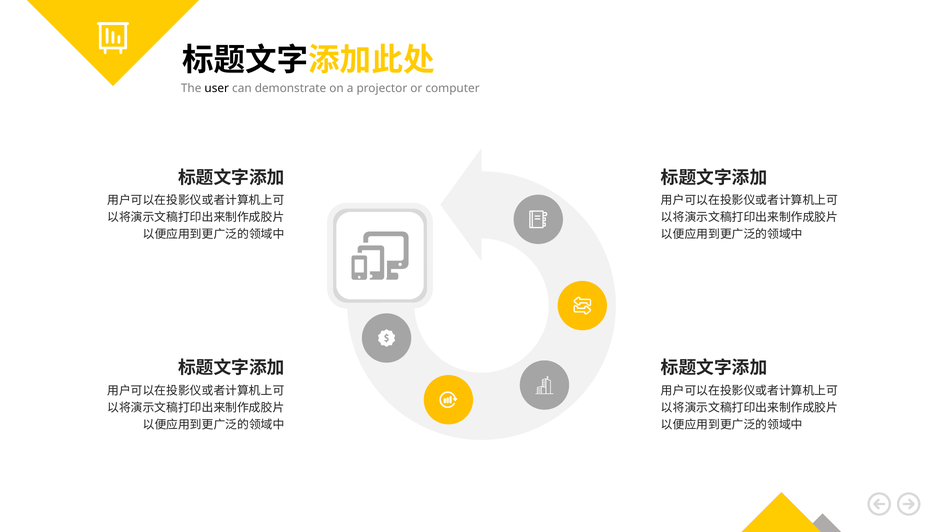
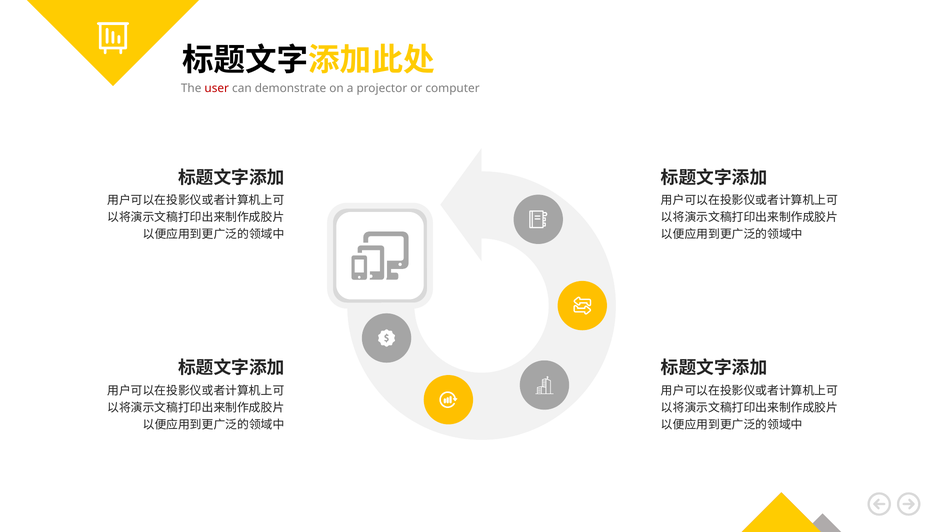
user colour: black -> red
